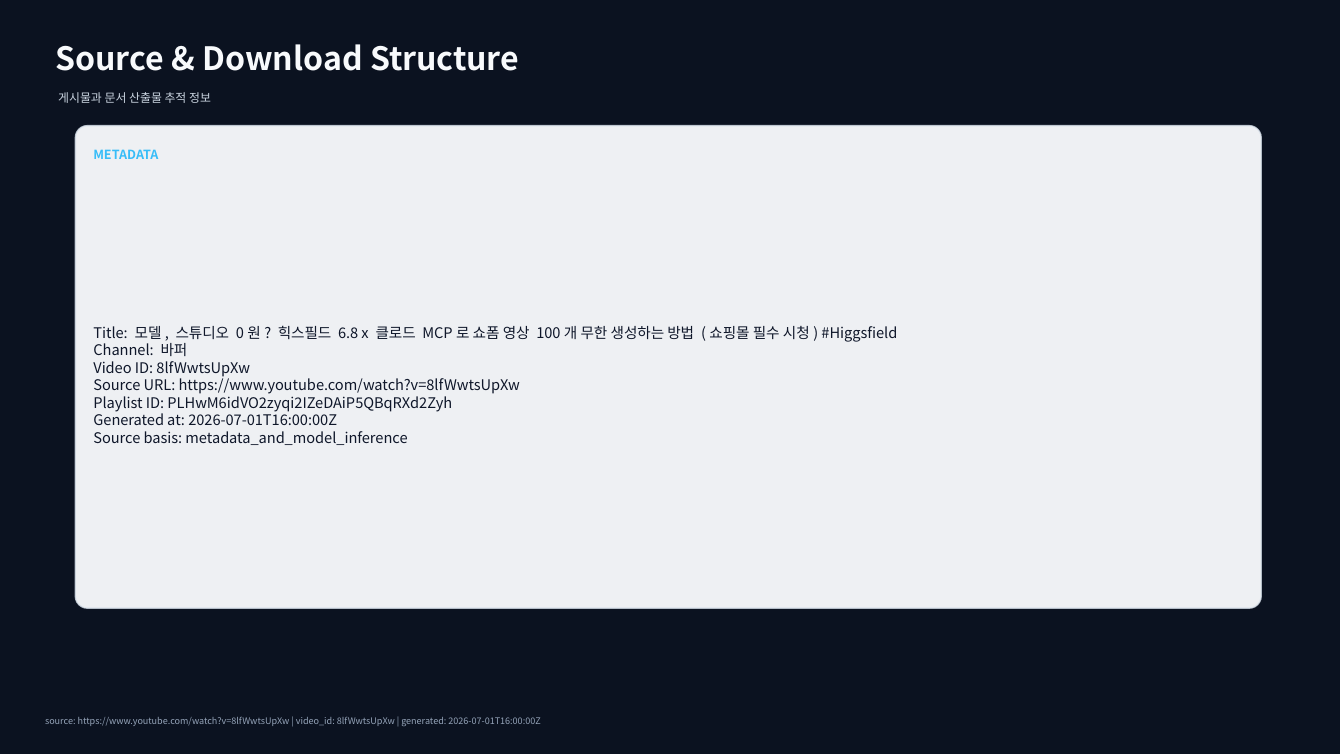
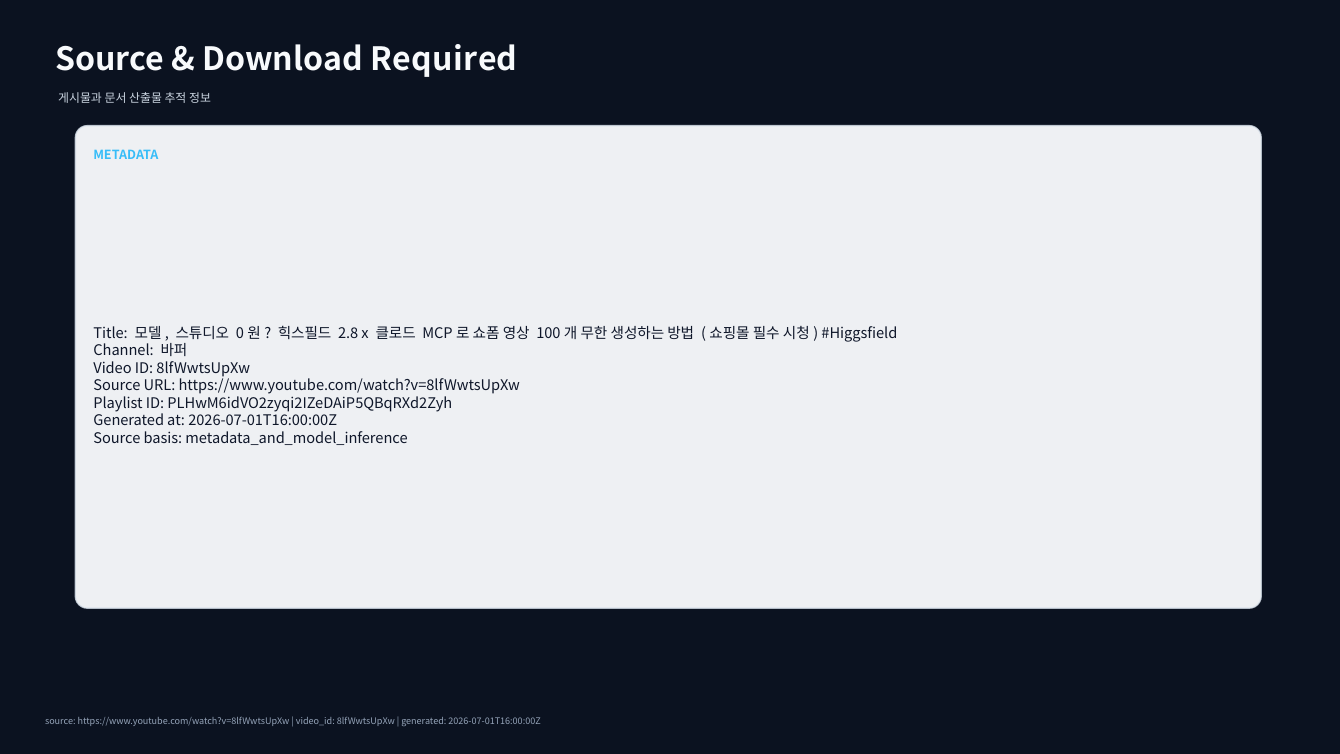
Structure: Structure -> Required
6.8: 6.8 -> 2.8
